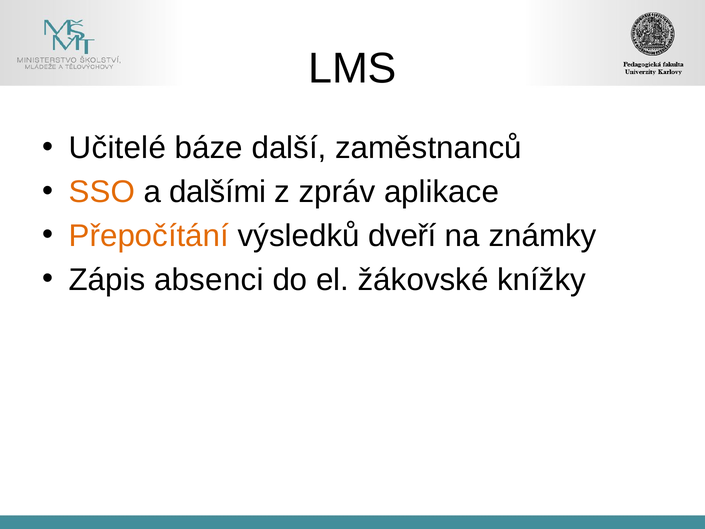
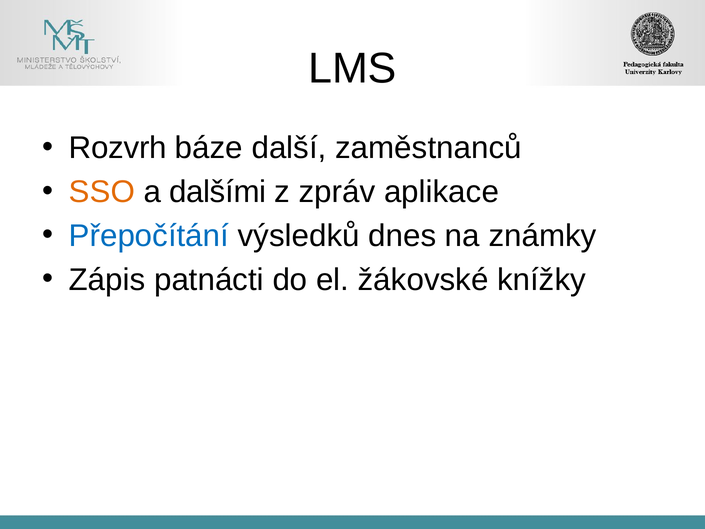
Učitelé: Učitelé -> Rozvrh
Přepočítání colour: orange -> blue
dveří: dveří -> dnes
absenci: absenci -> patnácti
